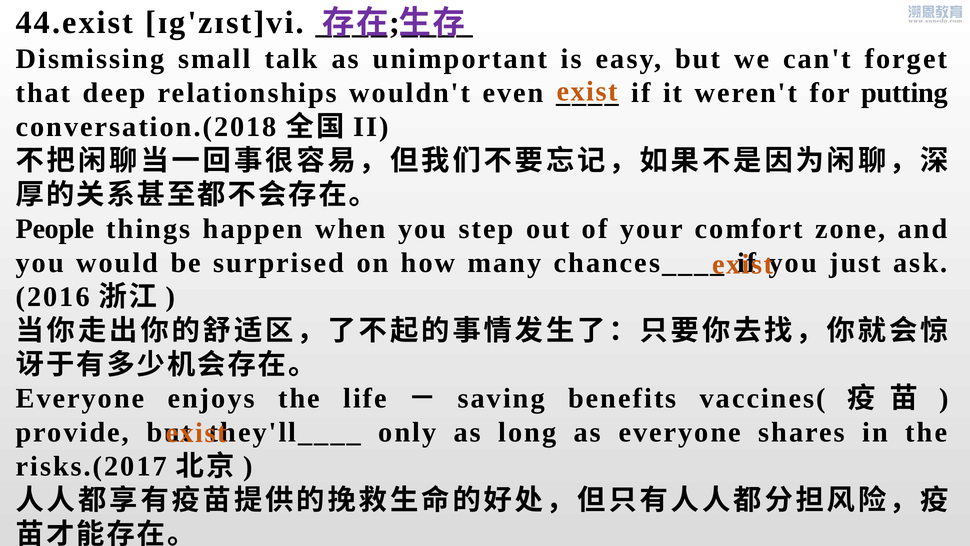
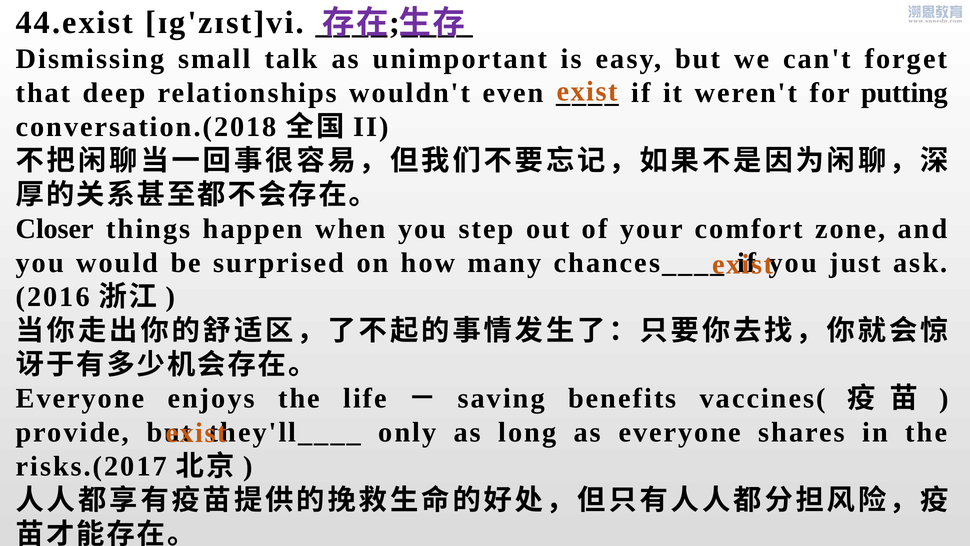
People: People -> Closer
